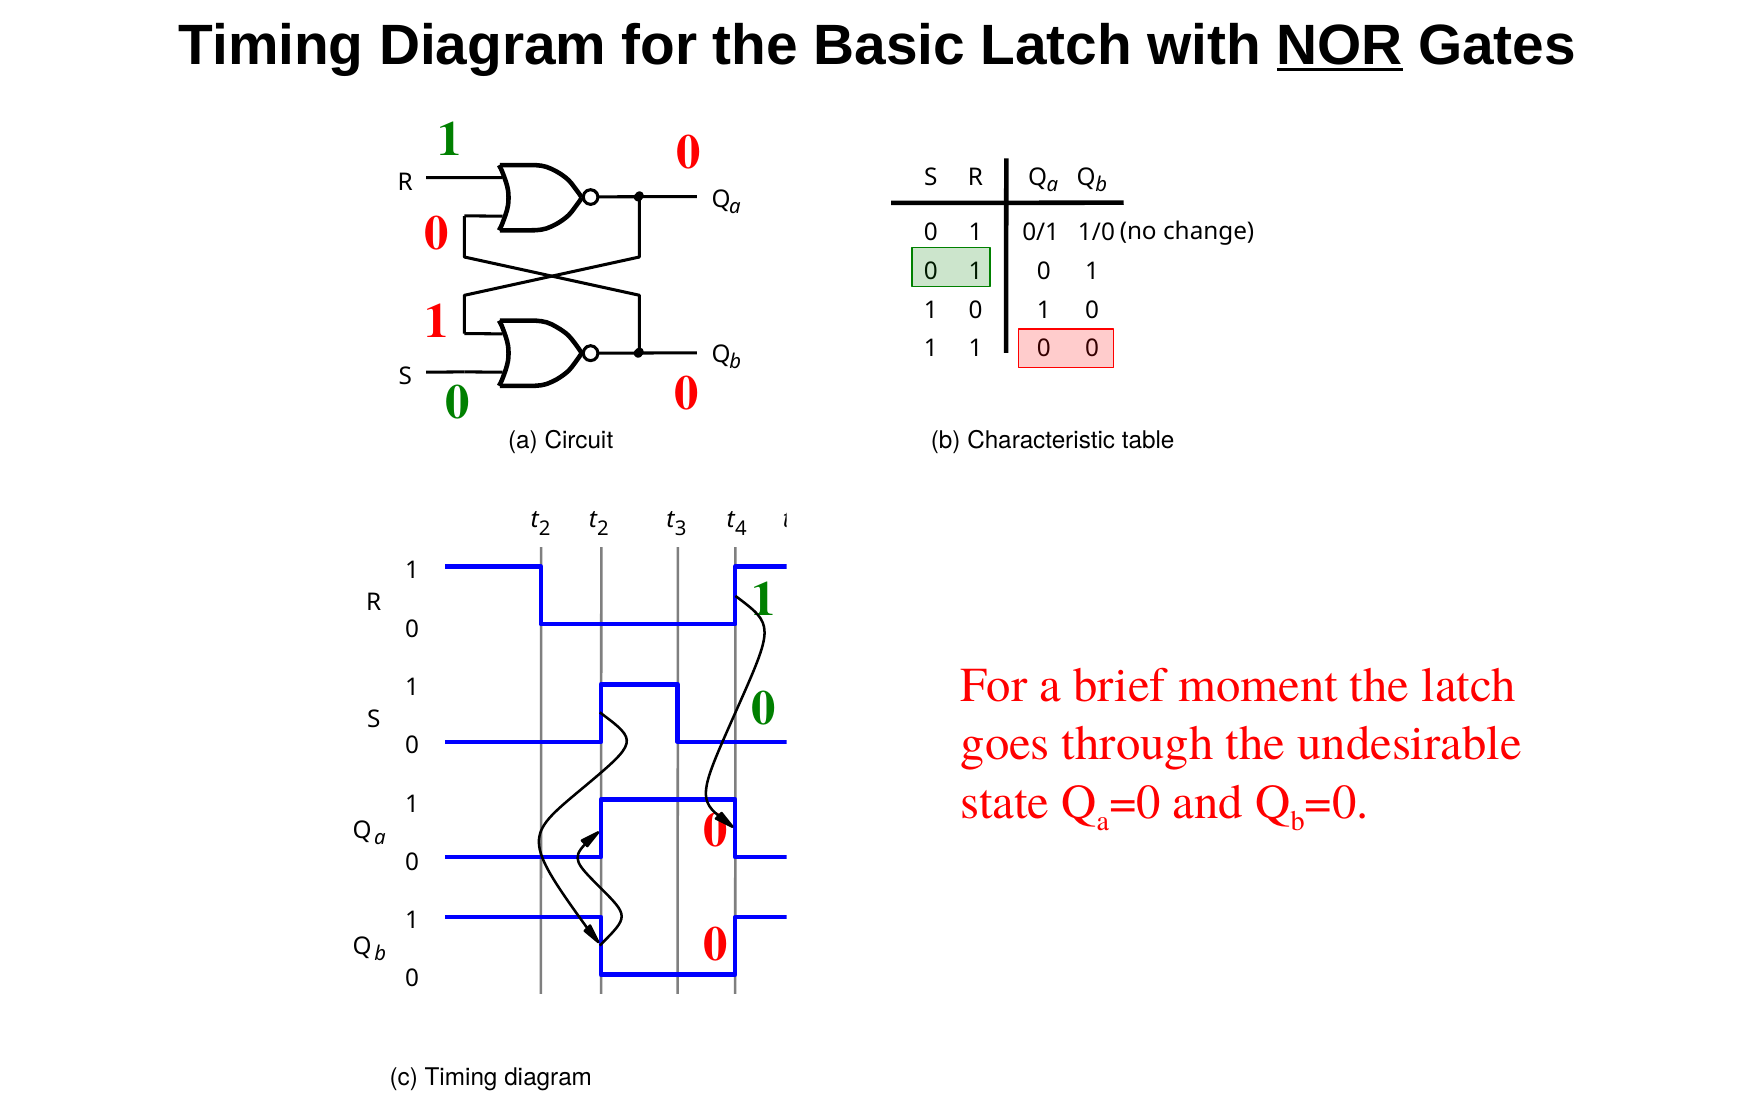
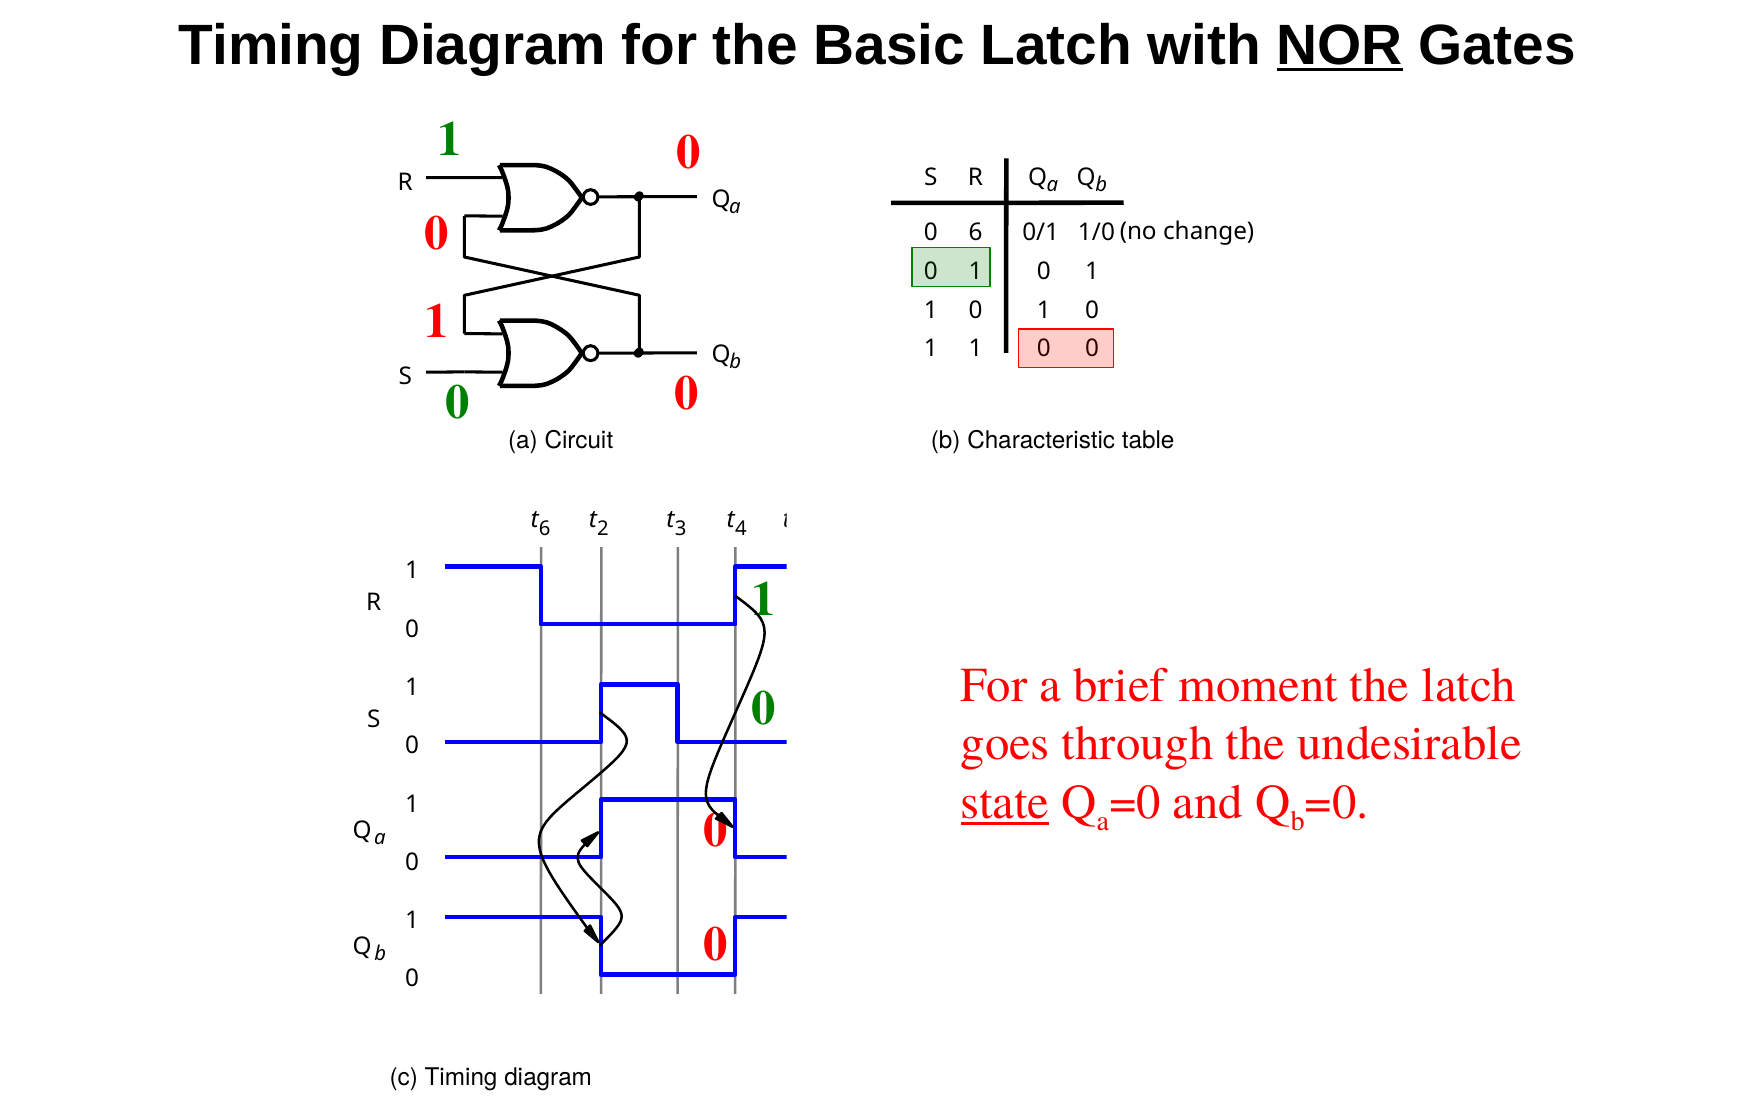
1 at (976, 232): 1 -> 6
2 at (545, 529): 2 -> 6
state underline: none -> present
